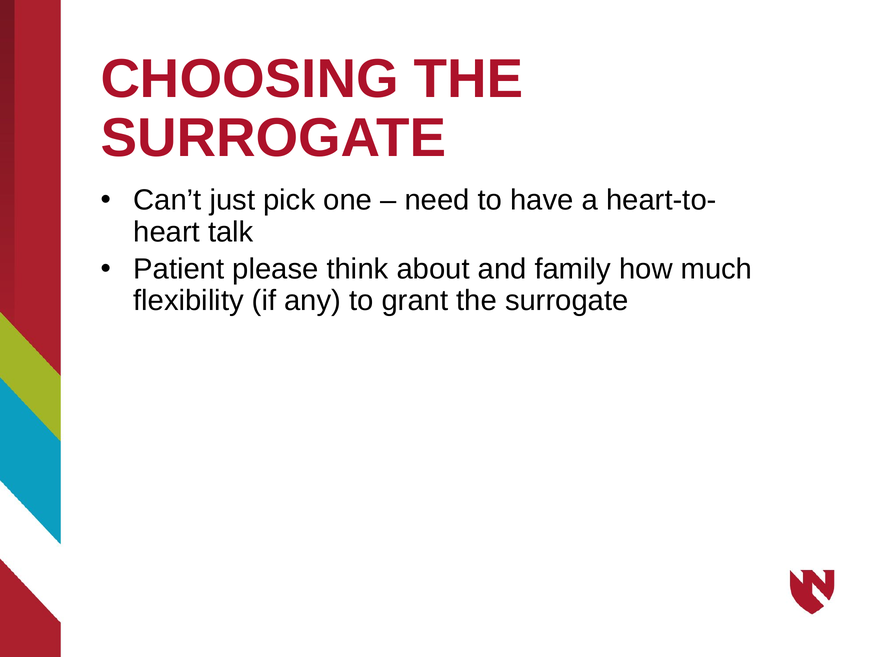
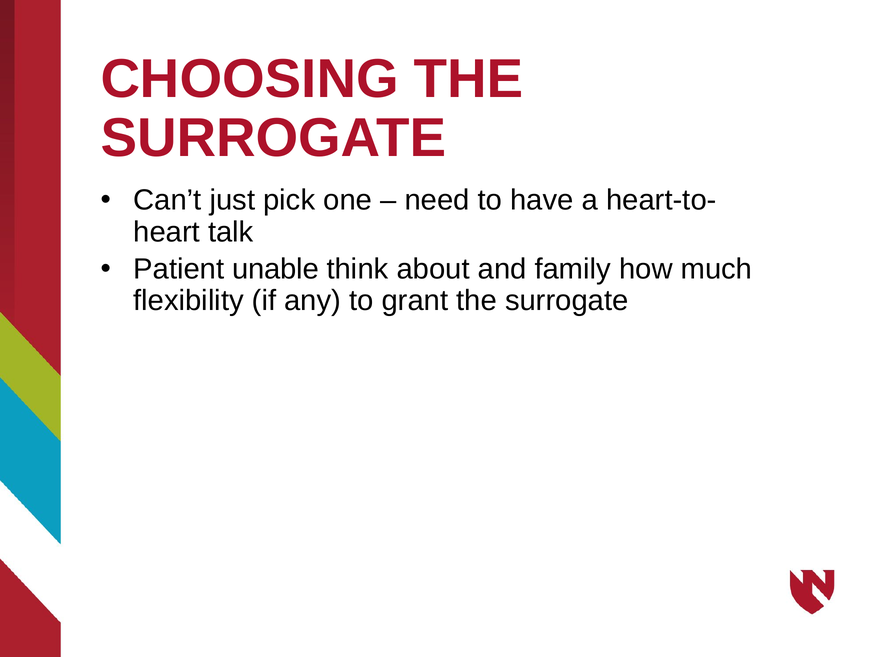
please: please -> unable
